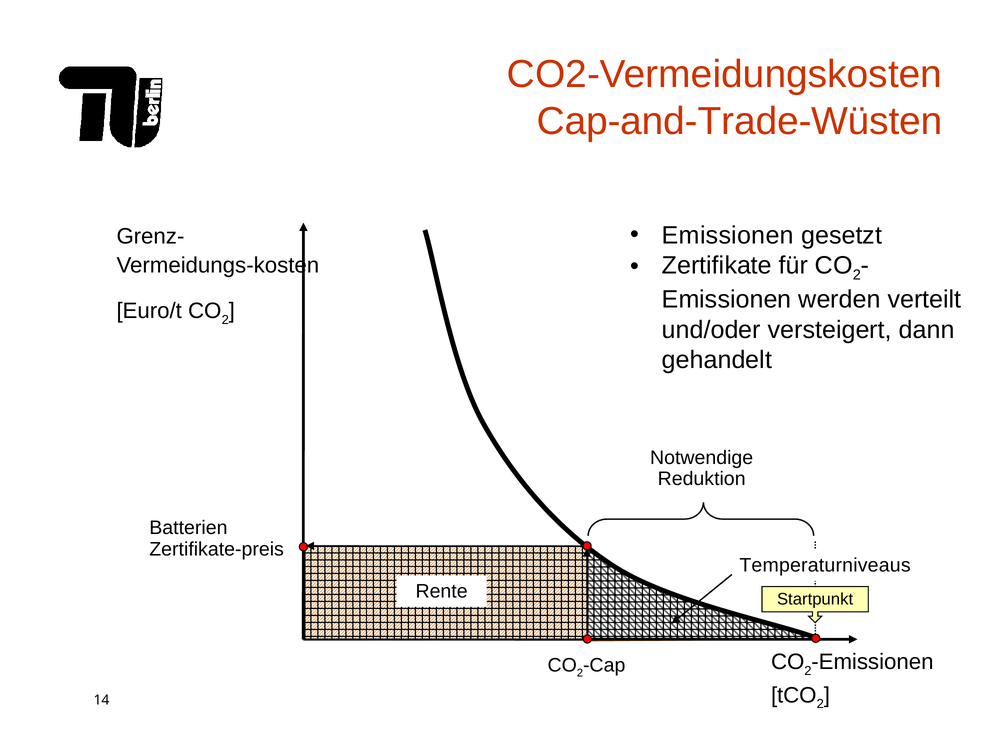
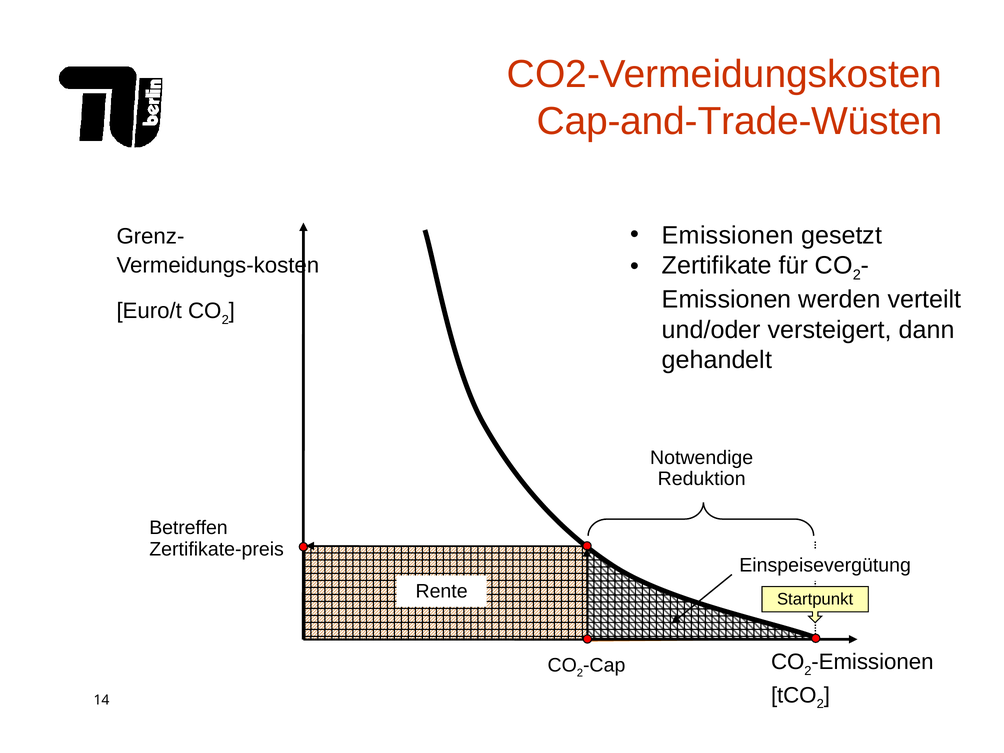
Batterien: Batterien -> Betreffen
Temperaturniveaus: Temperaturniveaus -> Einspeisevergütung
